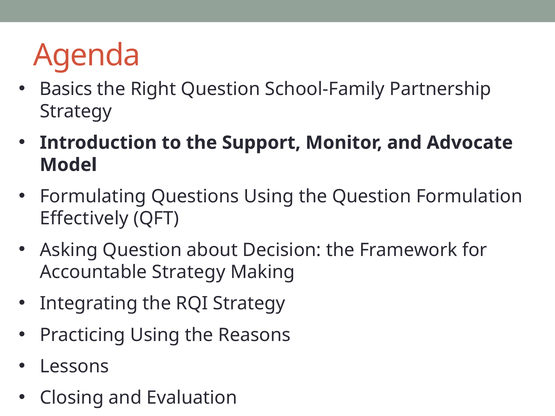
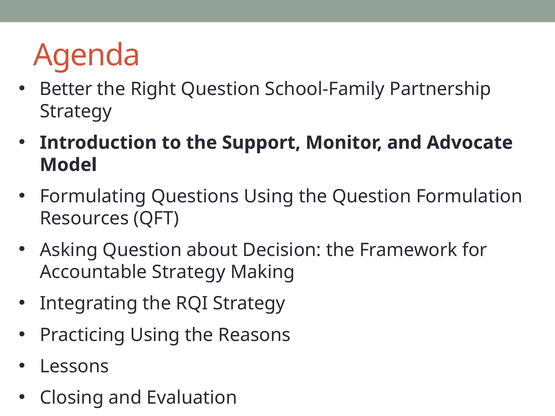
Basics: Basics -> Better
Effectively: Effectively -> Resources
